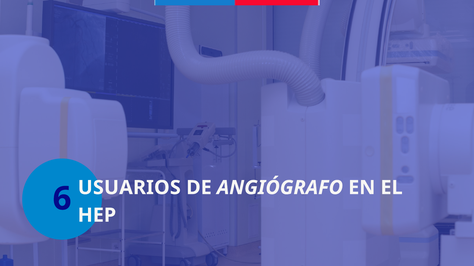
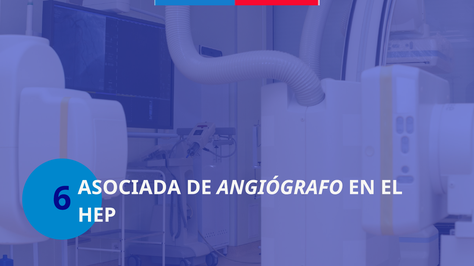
USUARIOS: USUARIOS -> ASOCIADA
